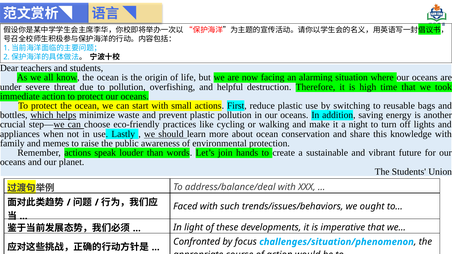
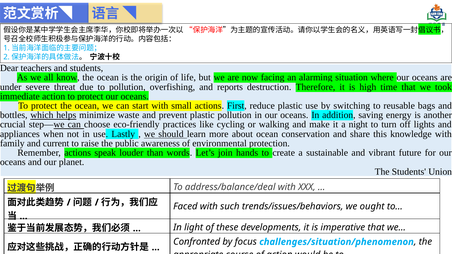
helpful: helpful -> reports
memes: memes -> current
